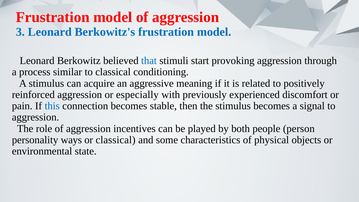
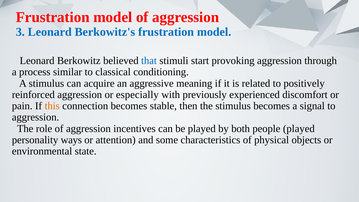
this colour: blue -> orange
people person: person -> played
or classical: classical -> attention
